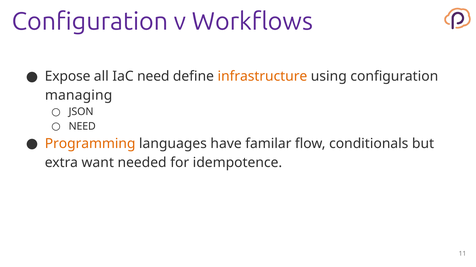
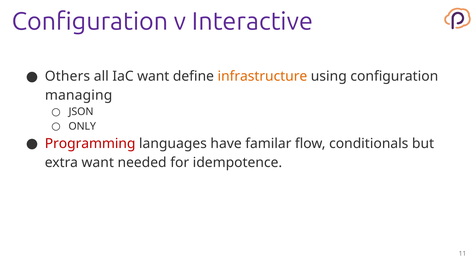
Workflows: Workflows -> Interactive
Expose: Expose -> Others
IaC need: need -> want
NEED at (82, 127): NEED -> ONLY
Programming colour: orange -> red
